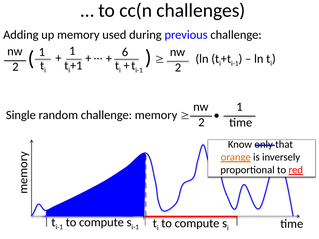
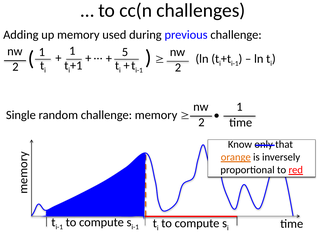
6: 6 -> 5
